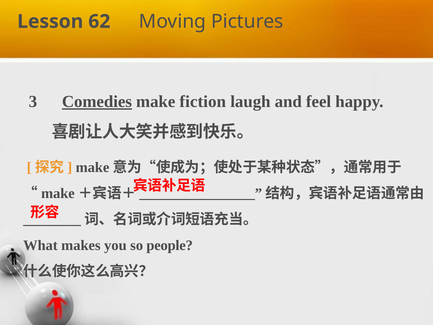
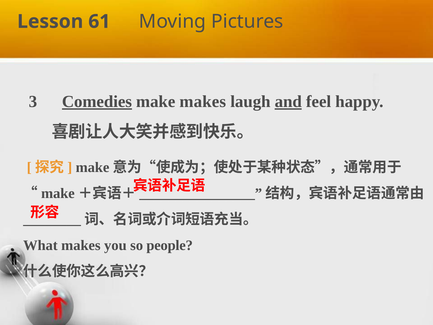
62: 62 -> 61
make fiction: fiction -> makes
and underline: none -> present
